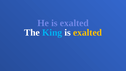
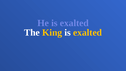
King colour: light blue -> yellow
